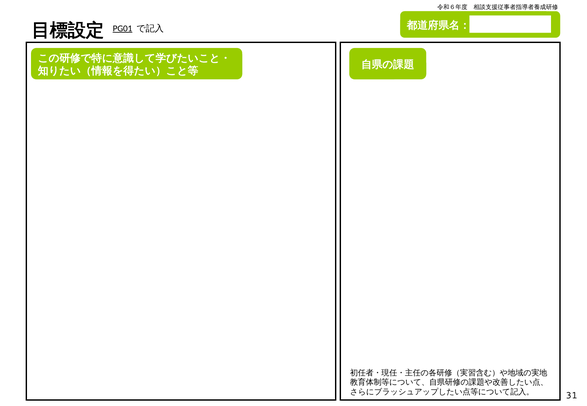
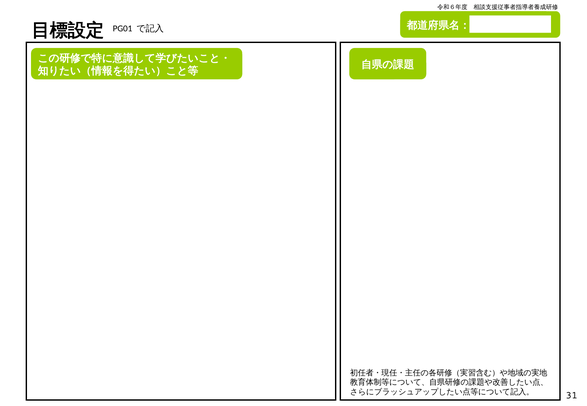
PG01 underline: present -> none
